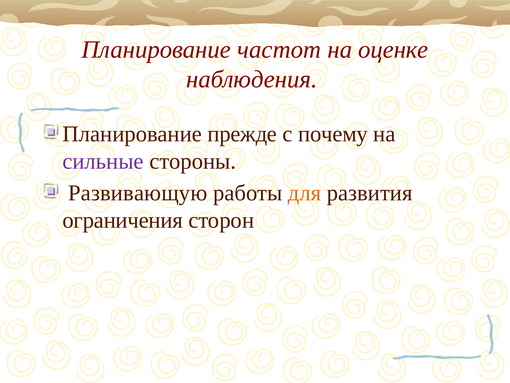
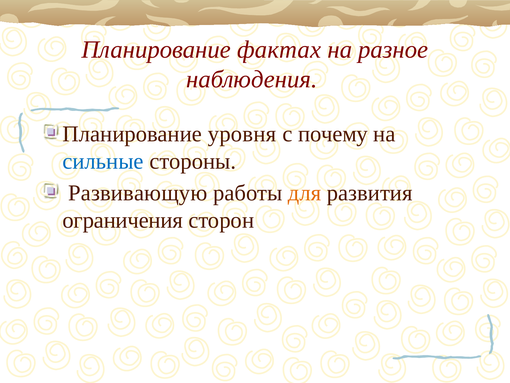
частот: частот -> фактах
оценке: оценке -> разное
прежде: прежде -> уровня
сильные colour: purple -> blue
